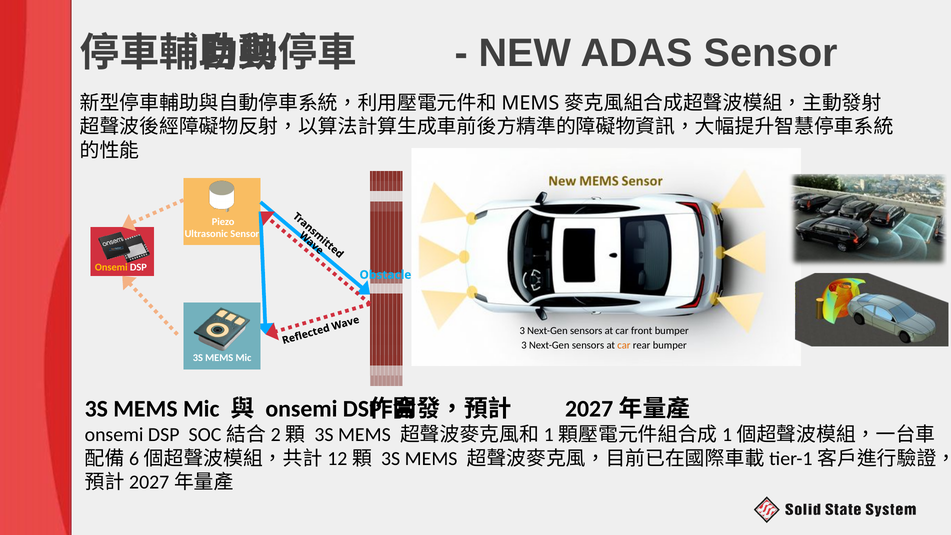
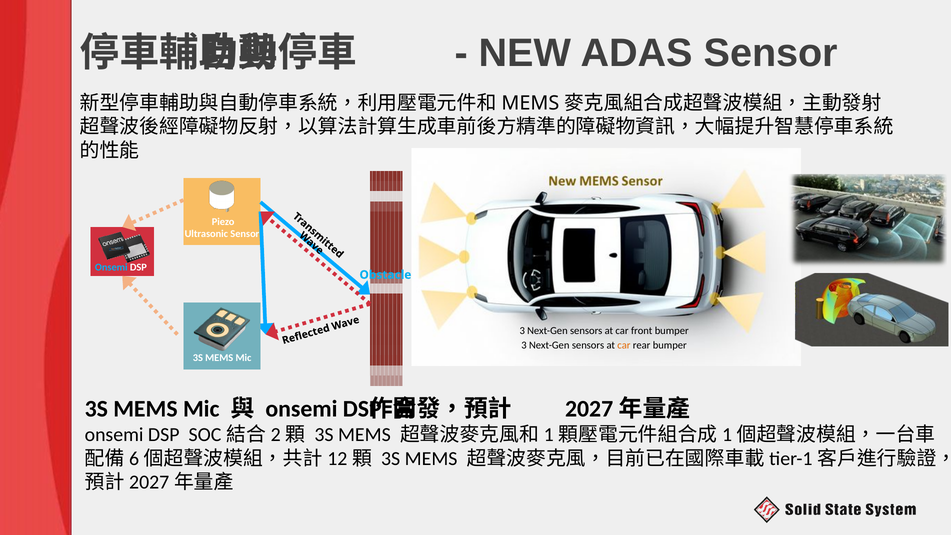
Onsemi at (111, 267) colour: yellow -> light blue
